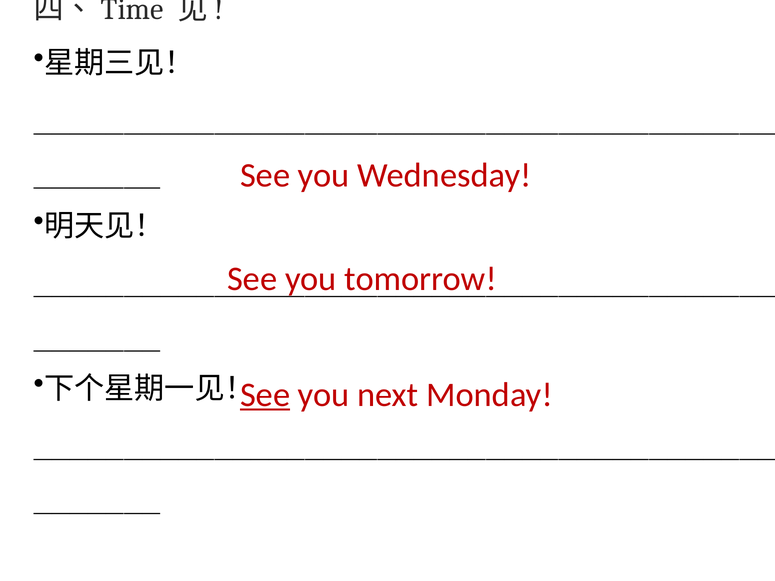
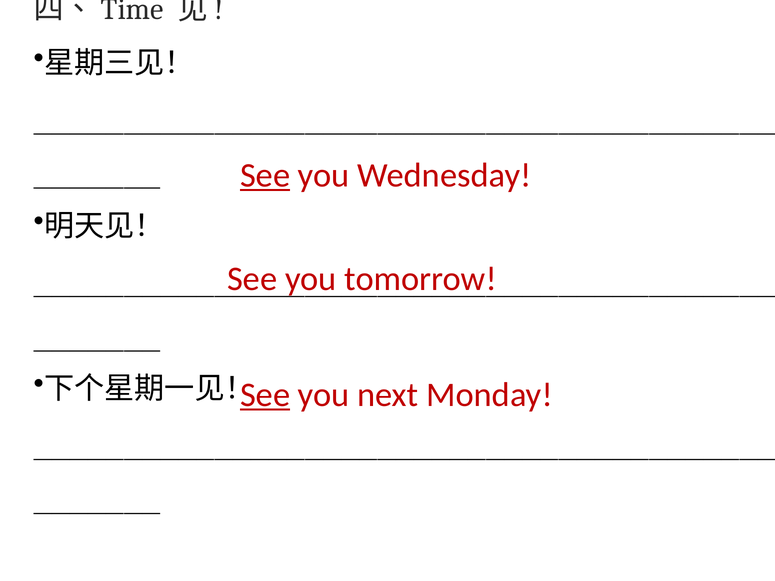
See at (265, 175) underline: none -> present
